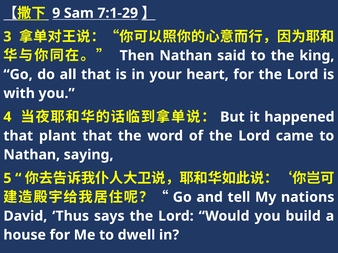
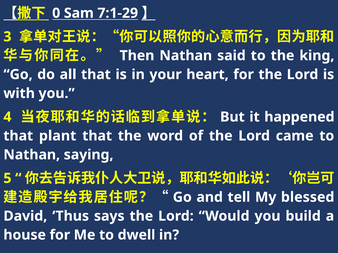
9: 9 -> 0
nations: nations -> blessed
